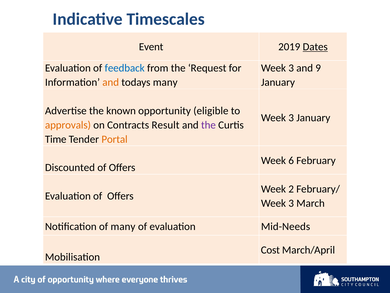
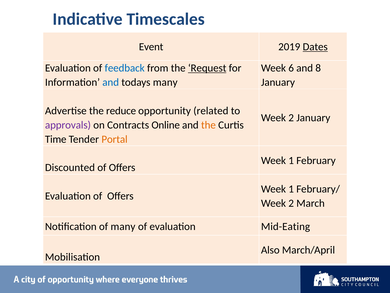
Request underline: none -> present
3 at (291, 68): 3 -> 6
9: 9 -> 8
and at (111, 82) colour: orange -> blue
known: known -> reduce
eligible: eligible -> related
3 at (291, 118): 3 -> 2
approvals colour: orange -> purple
Result: Result -> Online
the at (208, 125) colour: purple -> orange
6 at (291, 160): 6 -> 1
2 at (291, 189): 2 -> 1
3 at (291, 203): 3 -> 2
Mid-Needs: Mid-Needs -> Mid-Eating
Cost: Cost -> Also
